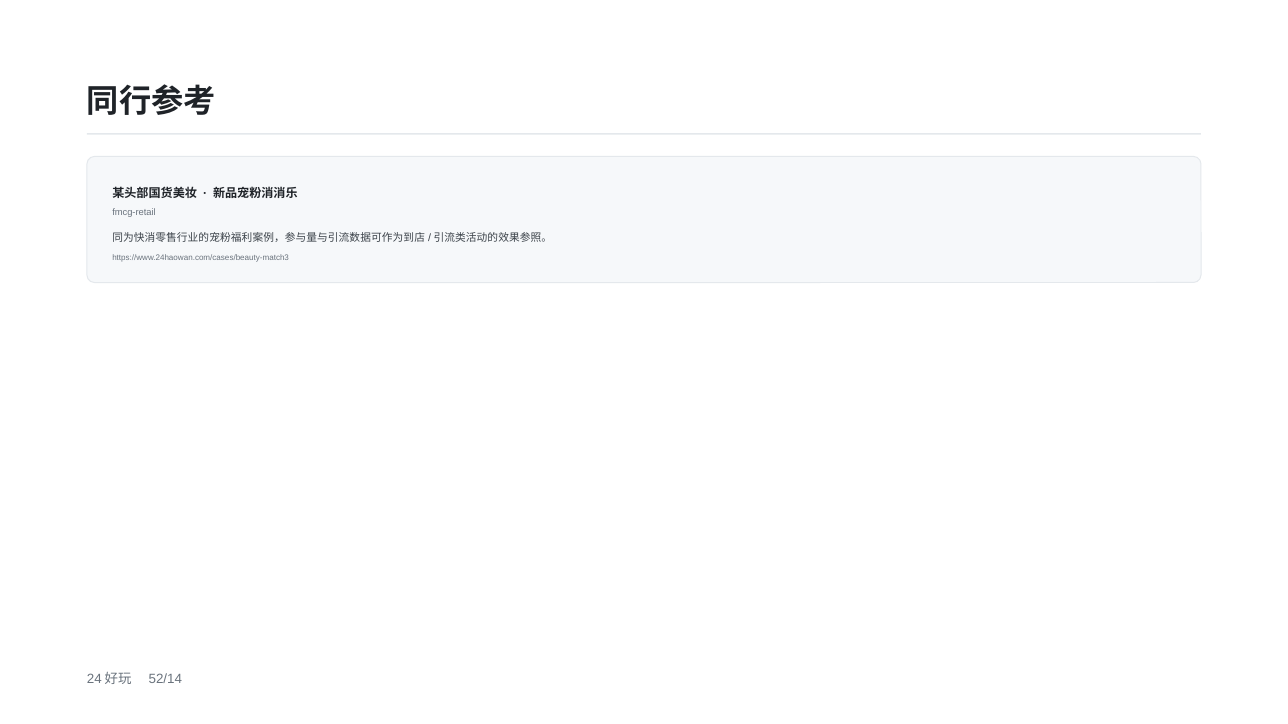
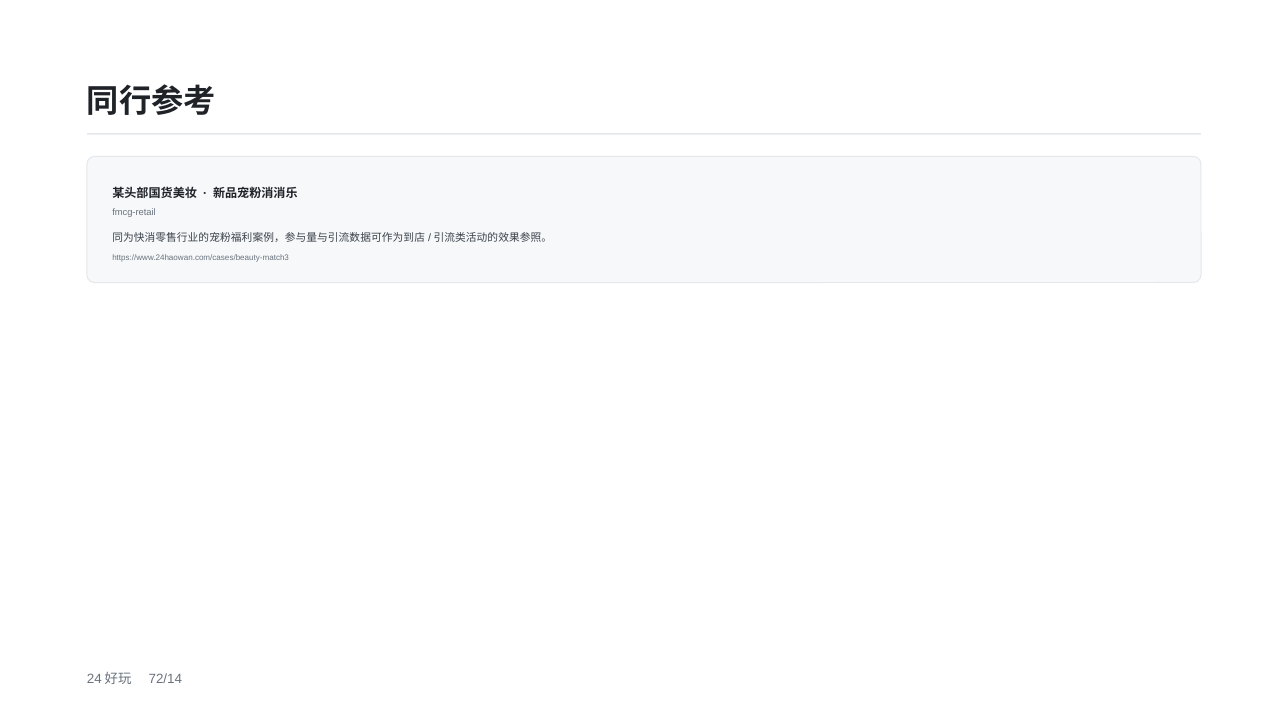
52/14: 52/14 -> 72/14
